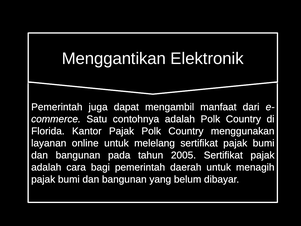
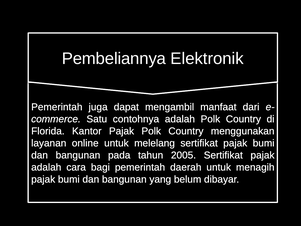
Menggantikan: Menggantikan -> Pembeliannya
